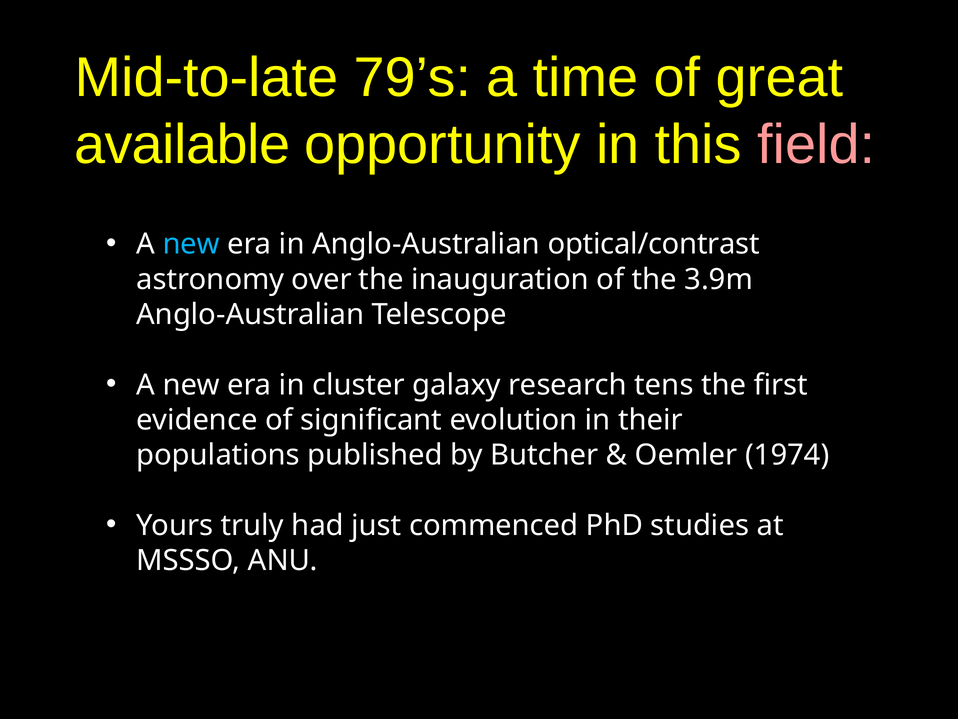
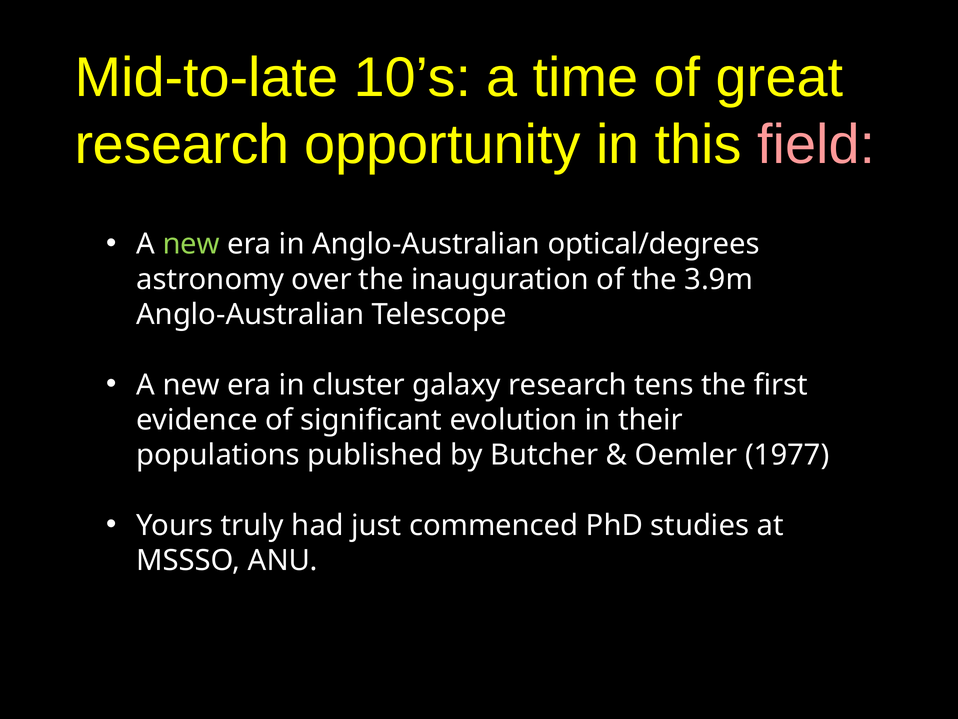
79’s: 79’s -> 10’s
available at (182, 145): available -> research
new at (191, 244) colour: light blue -> light green
optical/contrast: optical/contrast -> optical/degrees
1974: 1974 -> 1977
